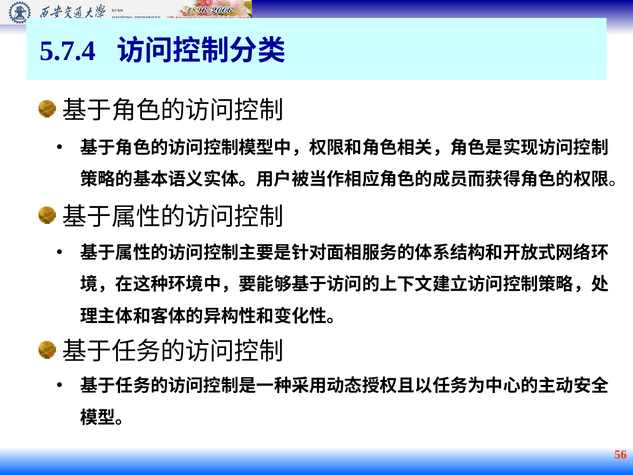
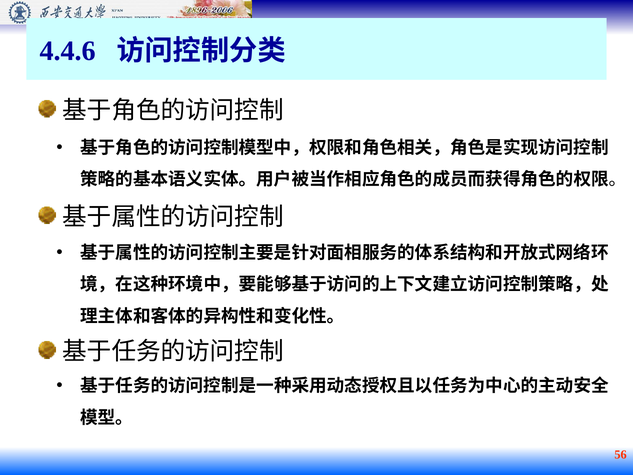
5.7.4: 5.7.4 -> 4.4.6
